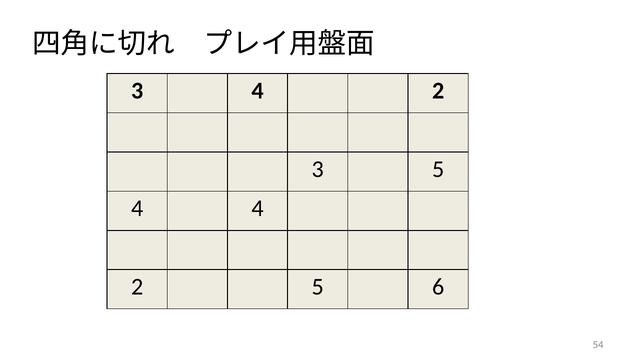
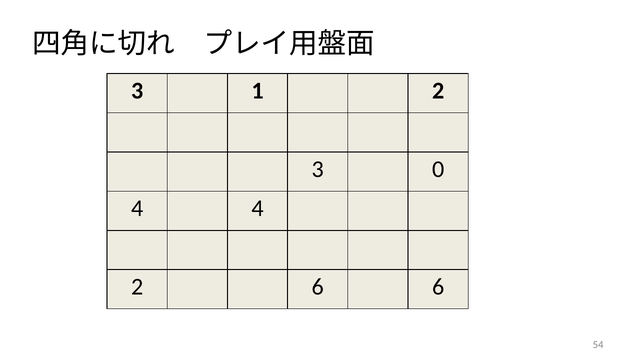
3 4: 4 -> 1
3 5: 5 -> 0
2 5: 5 -> 6
